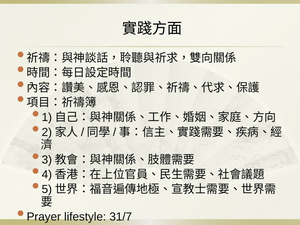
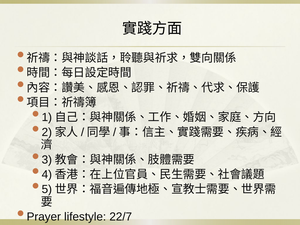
31/7: 31/7 -> 22/7
